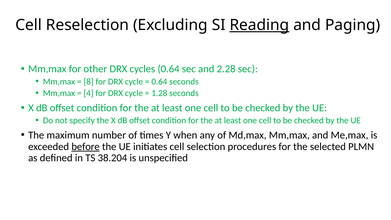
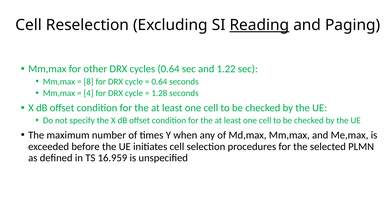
2.28: 2.28 -> 1.22
before underline: present -> none
38.204: 38.204 -> 16.959
